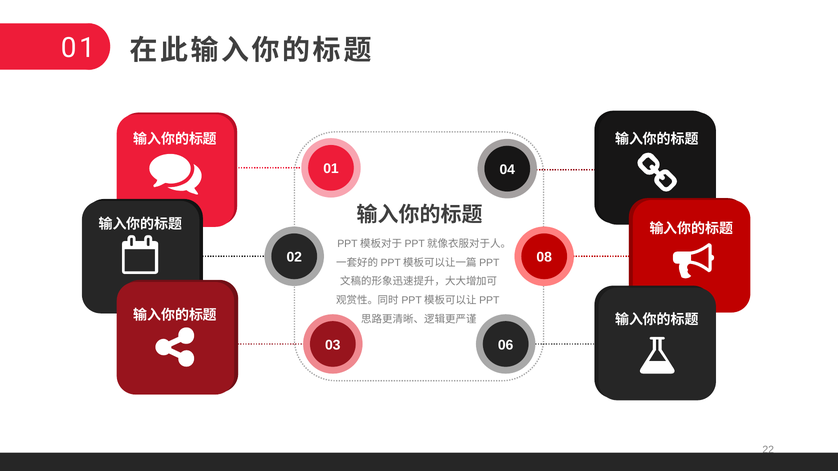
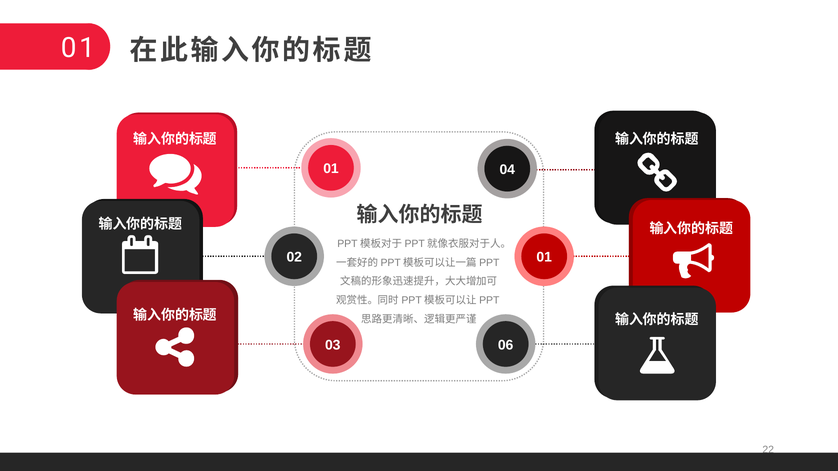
02 08: 08 -> 01
